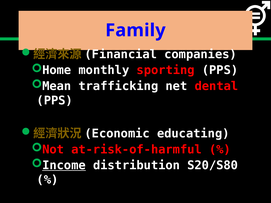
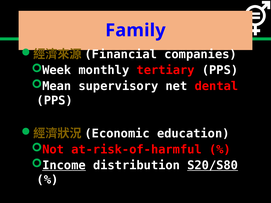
Home: Home -> Week
sporting: sporting -> tertiary
trafficking: trafficking -> supervisory
educating: educating -> education
S20/S80 underline: none -> present
